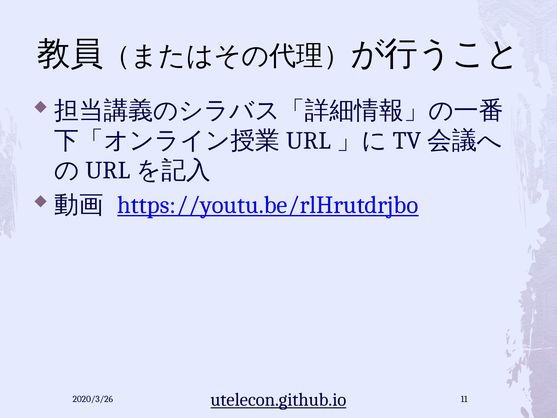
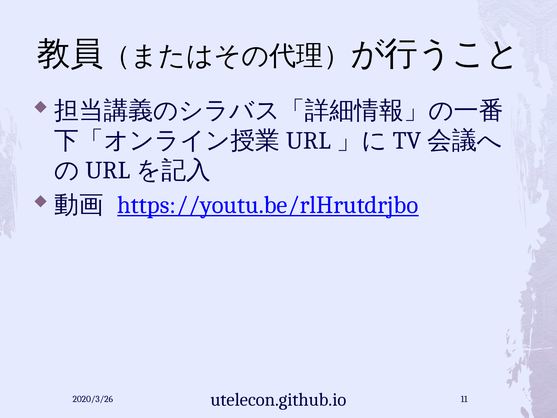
utelecon.github.io underline: present -> none
